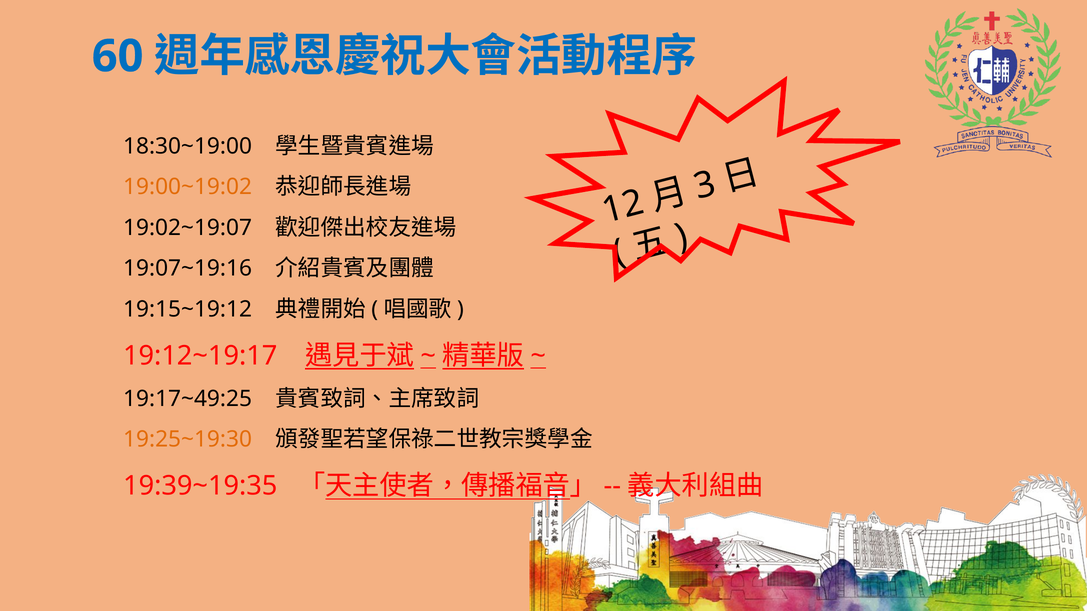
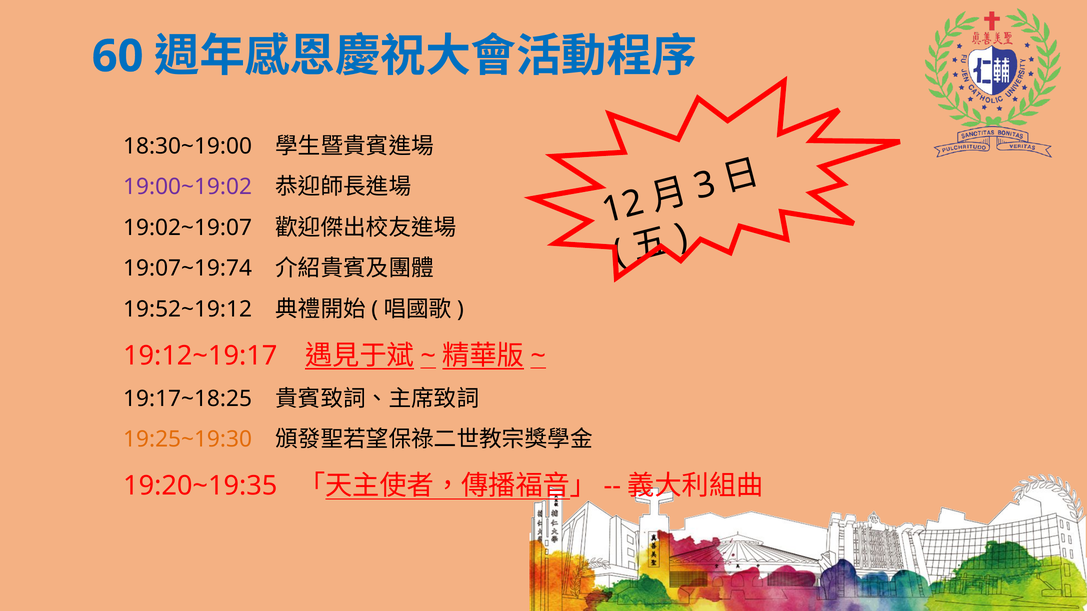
19:00~19:02 colour: orange -> purple
19:07~19:16: 19:07~19:16 -> 19:07~19:74
19:15~19:12: 19:15~19:12 -> 19:52~19:12
19:17~49:25: 19:17~49:25 -> 19:17~18:25
19:39~19:35: 19:39~19:35 -> 19:20~19:35
